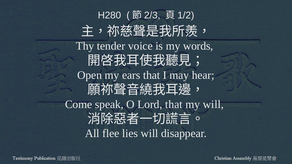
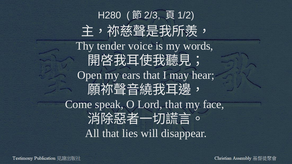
my will: will -> face
All flee: flee -> that
